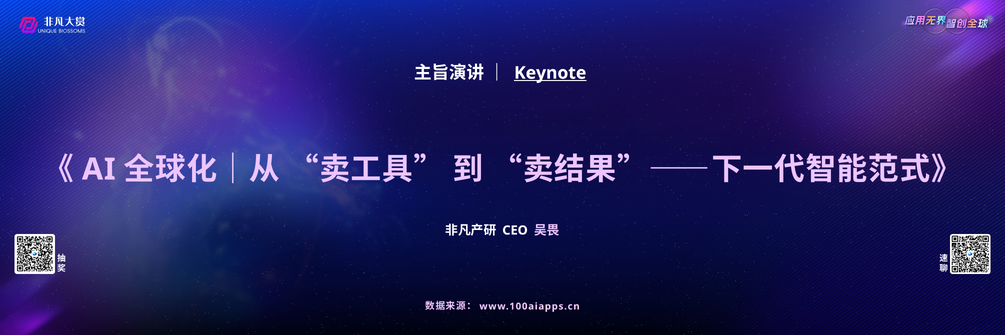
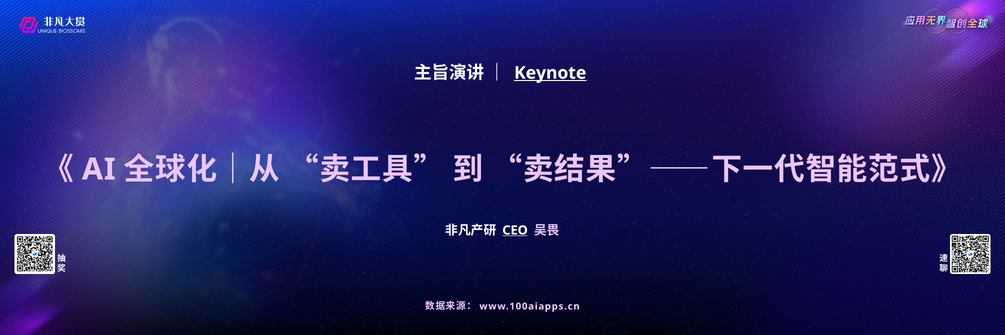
CEO underline: none -> present
